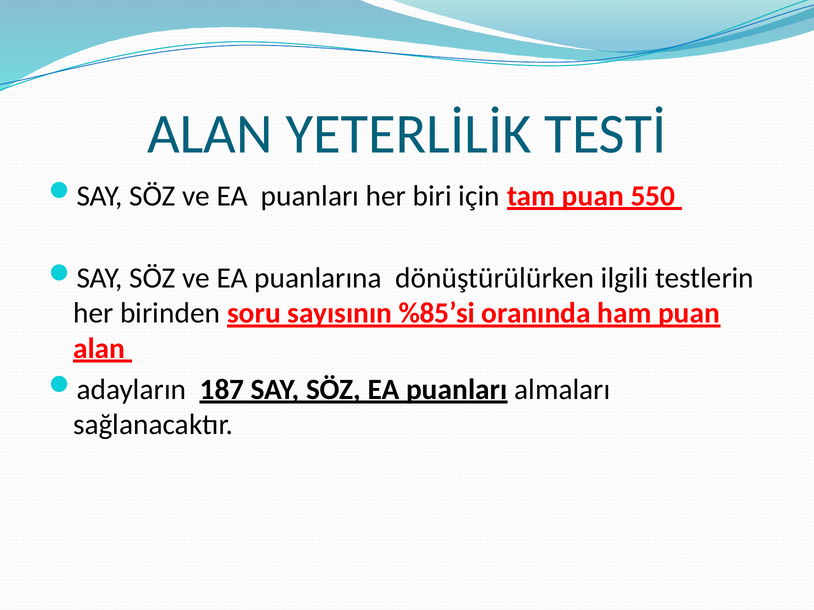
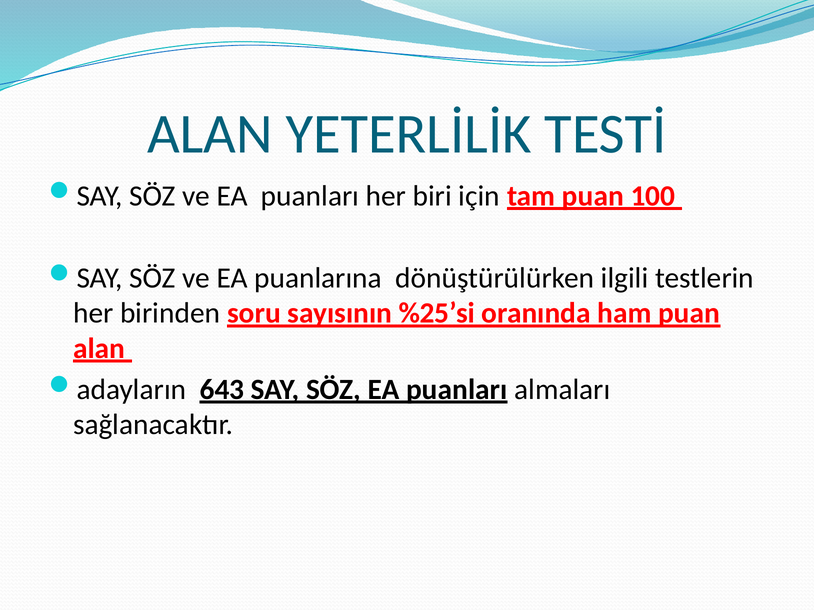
550: 550 -> 100
%85’si: %85’si -> %25’si
187: 187 -> 643
